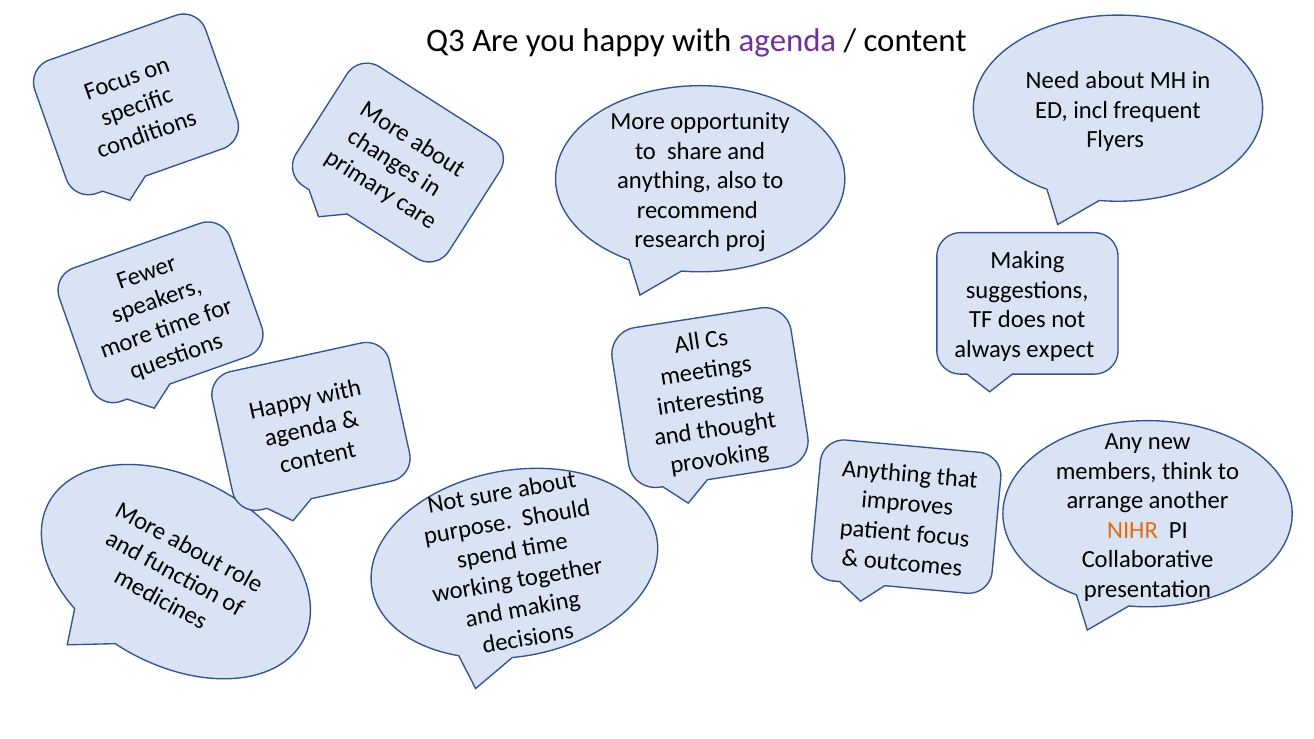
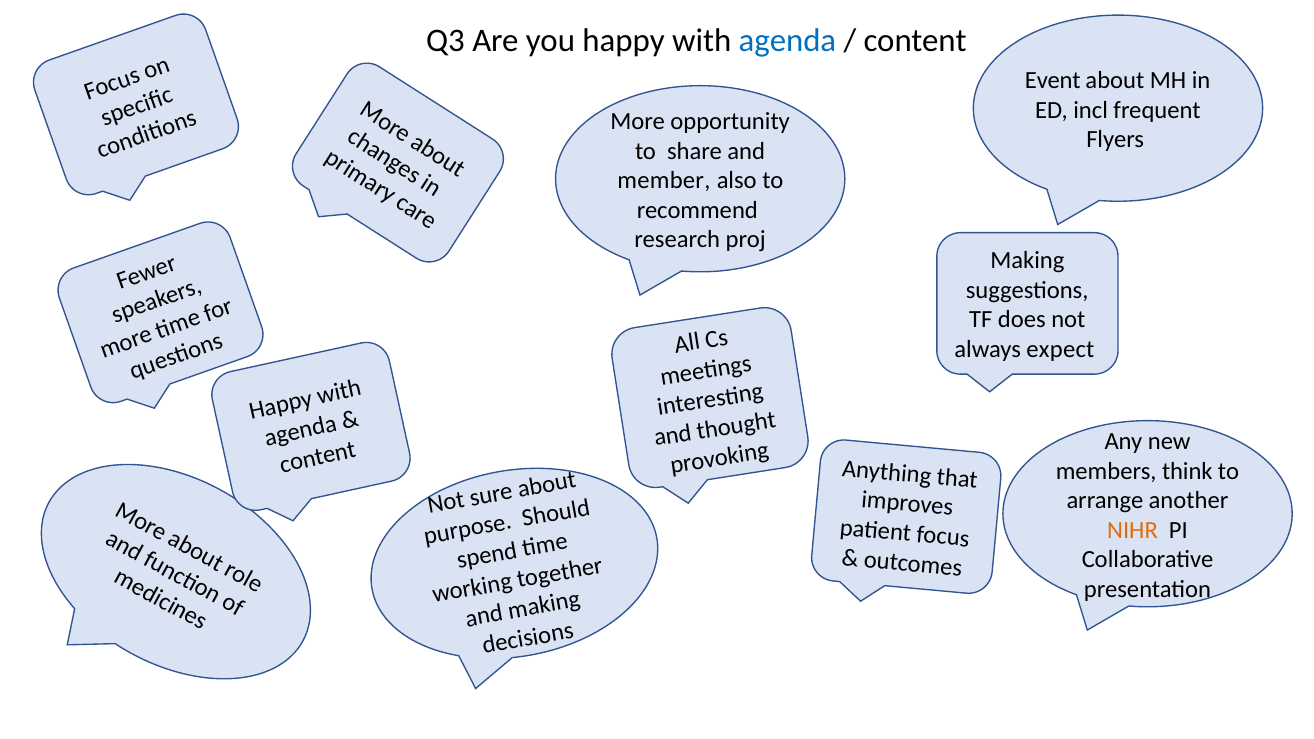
agenda colour: purple -> blue
Need: Need -> Event
anything at (664, 180): anything -> member
